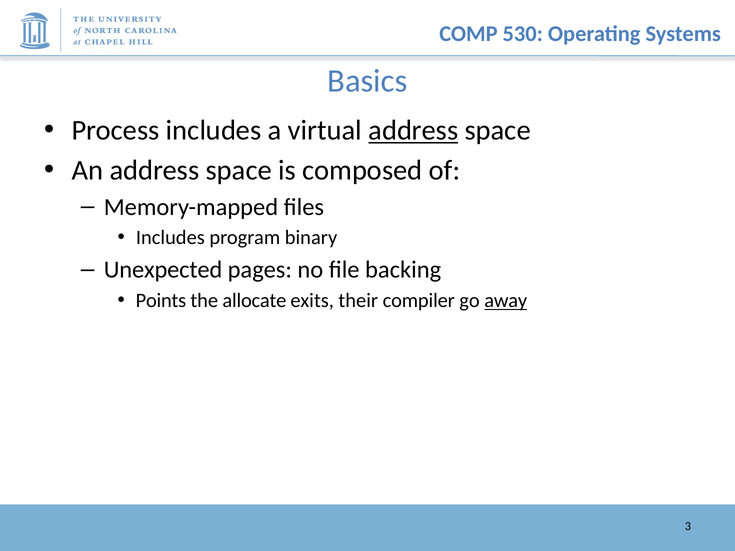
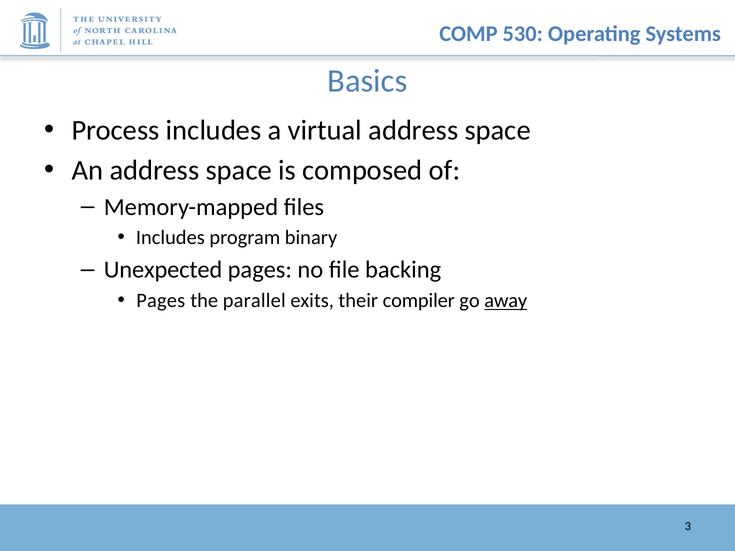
address at (413, 131) underline: present -> none
Points at (161, 301): Points -> Pages
allocate: allocate -> parallel
